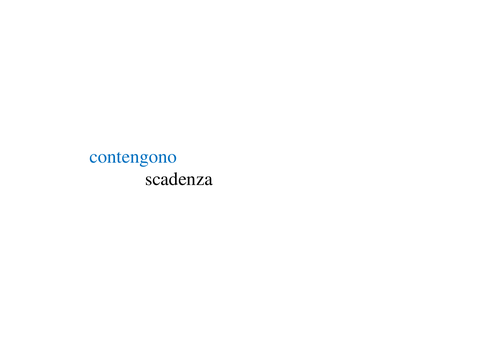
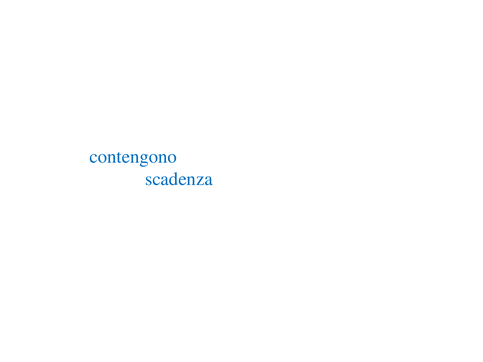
scadenza colour: black -> blue
